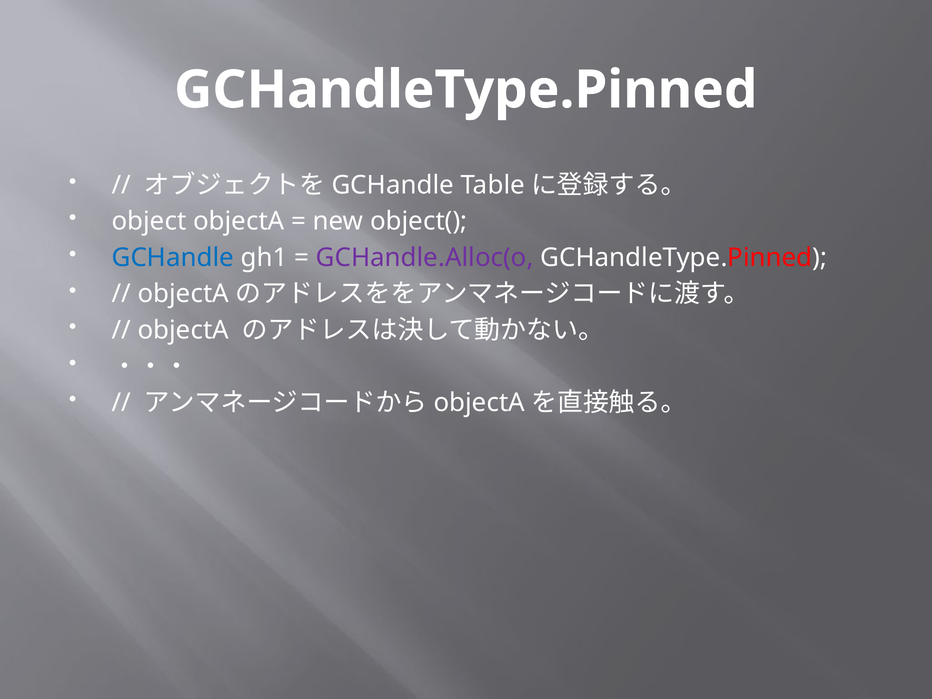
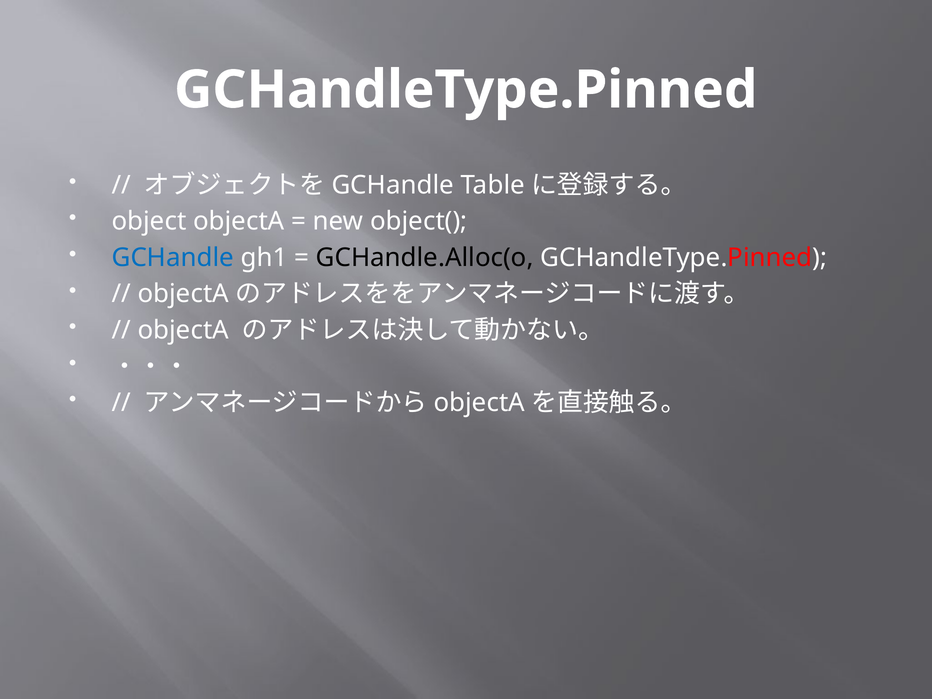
GCHandle.Alloc(o colour: purple -> black
